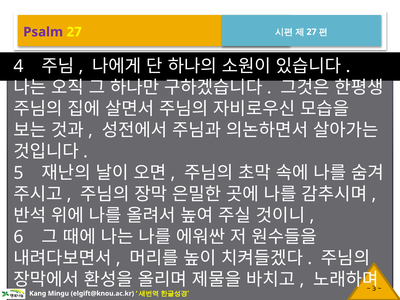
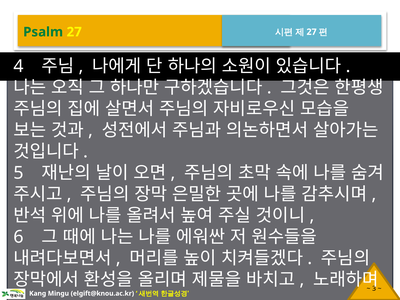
Psalm colour: purple -> green
